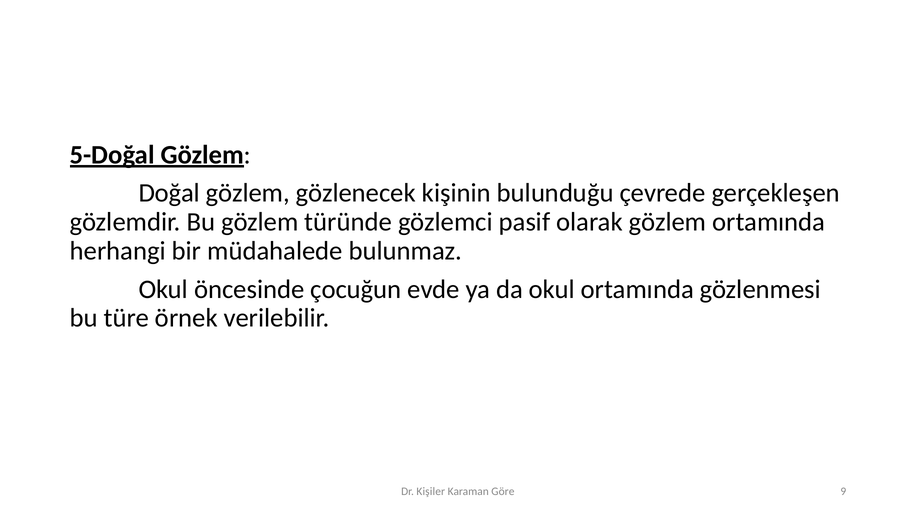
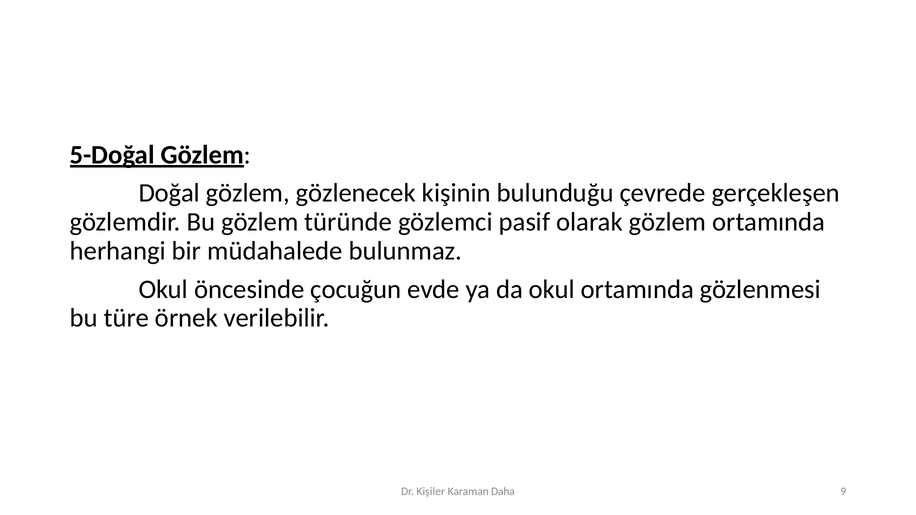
Göre: Göre -> Daha
